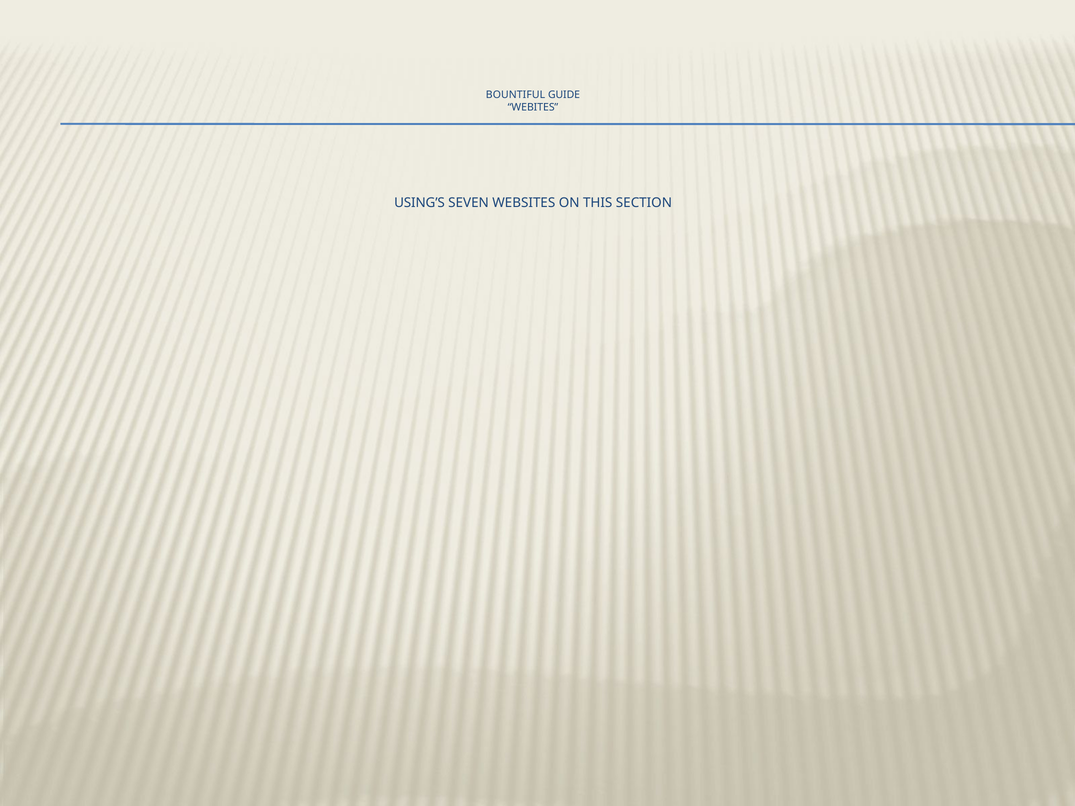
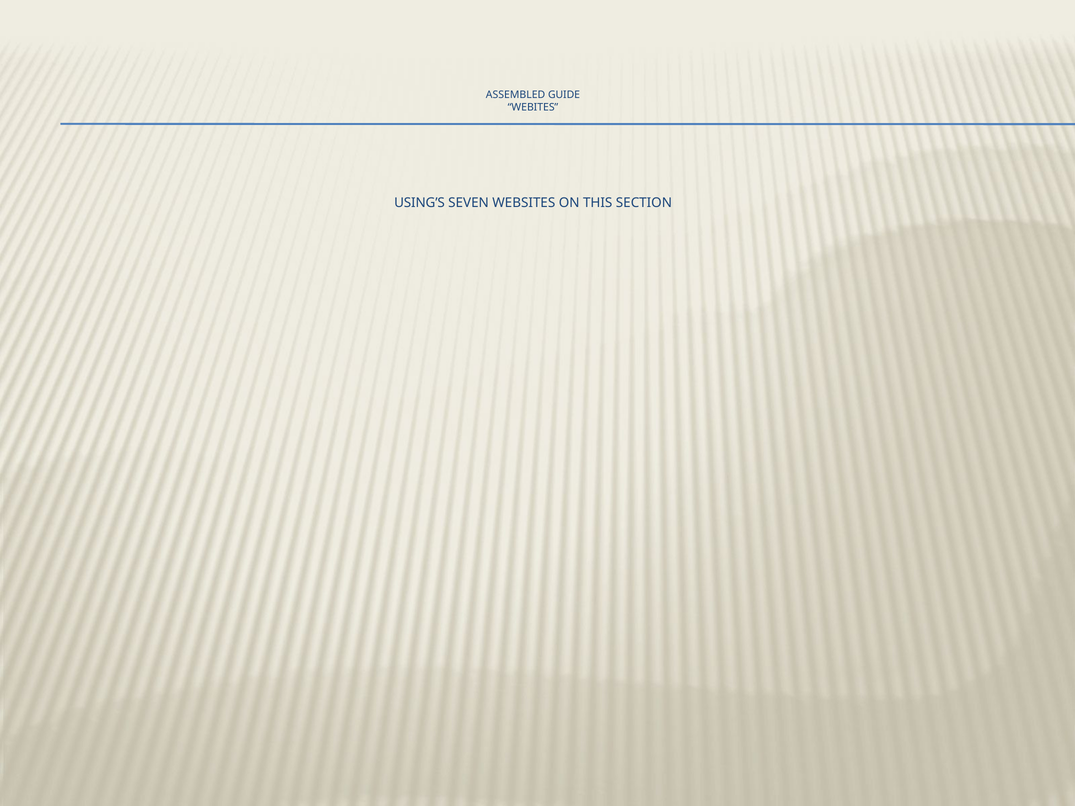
BOUNTIFUL: BOUNTIFUL -> ASSEMBLED
